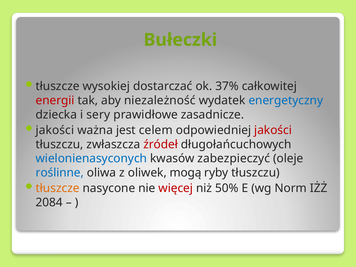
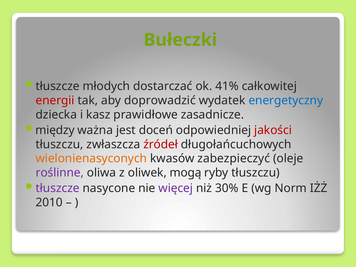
wysokiej: wysokiej -> młodych
37%: 37% -> 41%
niezależność: niezależność -> doprowadzić
sery: sery -> kasz
jakości at (55, 130): jakości -> między
celem: celem -> doceń
wielonienasyconych colour: blue -> orange
roślinne colour: blue -> purple
tłuszcze at (58, 188) colour: orange -> purple
więcej colour: red -> purple
50%: 50% -> 30%
2084: 2084 -> 2010
